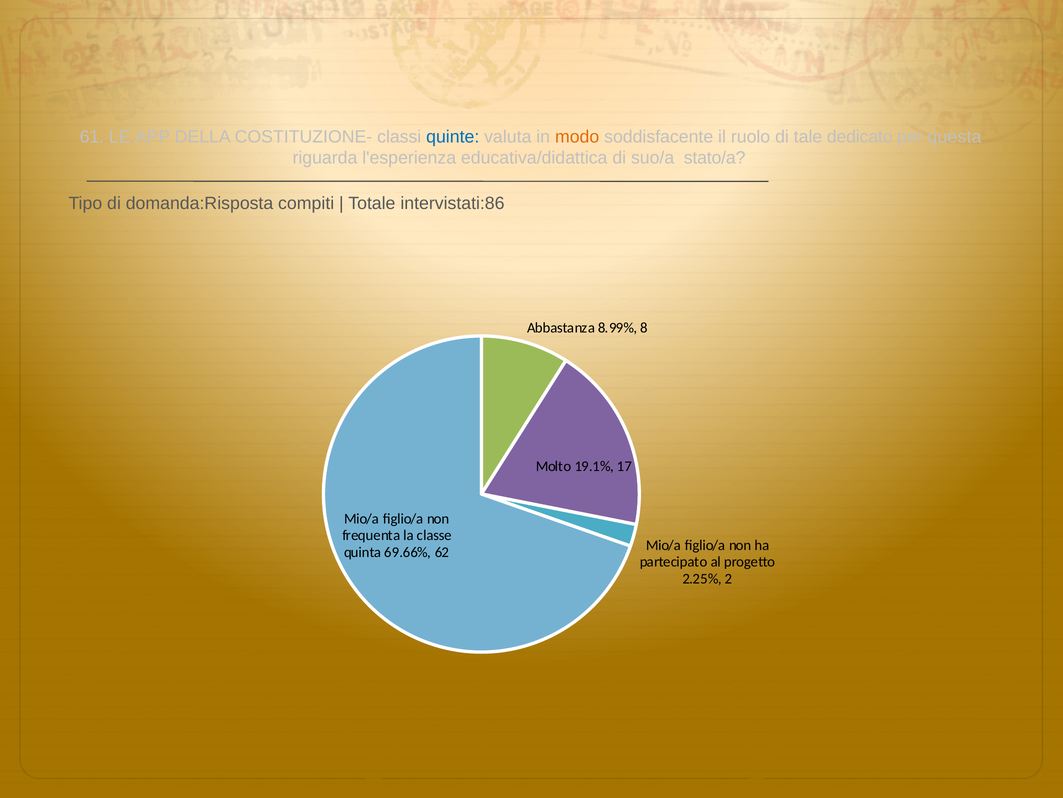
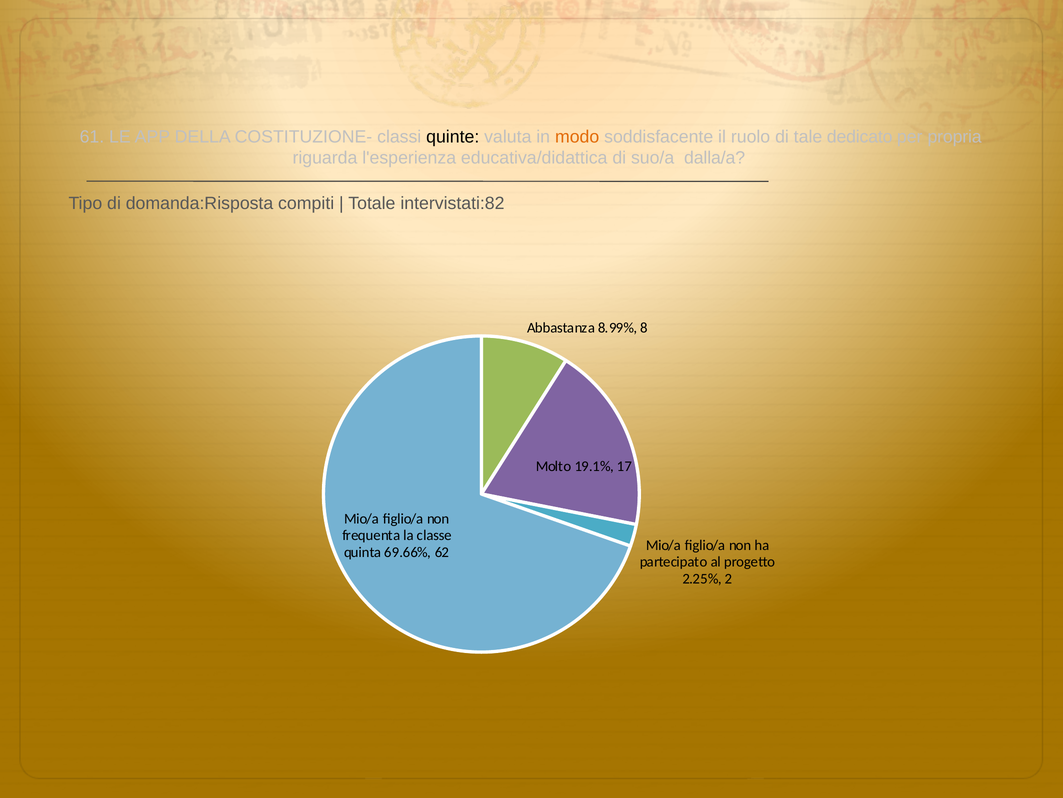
quinte colour: blue -> black
questa: questa -> propria
stato/a: stato/a -> dalla/a
intervistati:86: intervistati:86 -> intervistati:82
